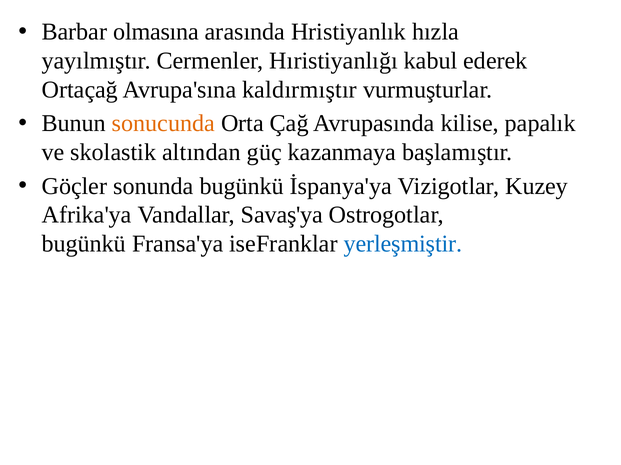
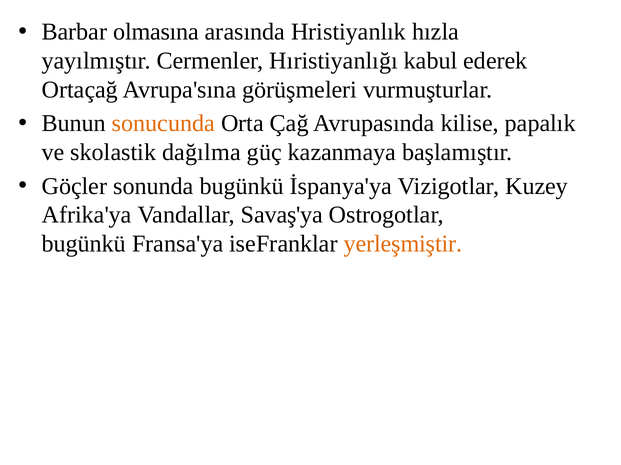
kaldırmıştır: kaldırmıştır -> görüşmeleri
altından: altından -> dağılma
yerleşmiştir colour: blue -> orange
